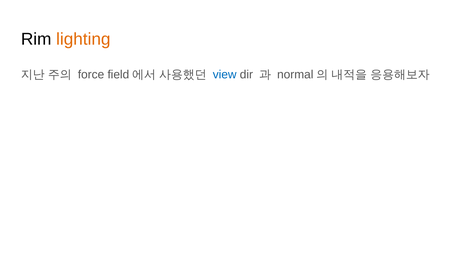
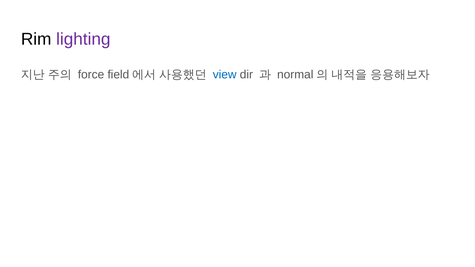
lighting colour: orange -> purple
